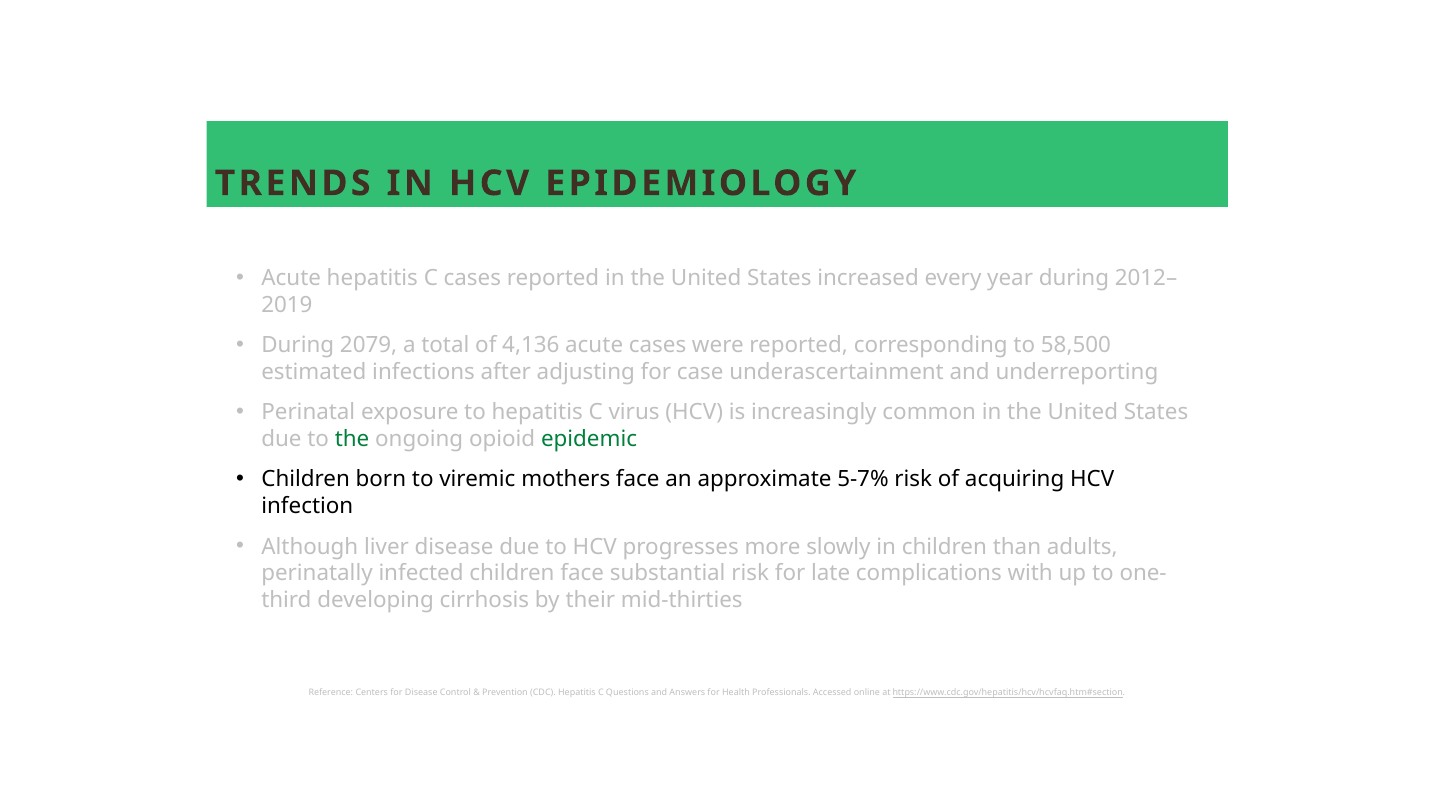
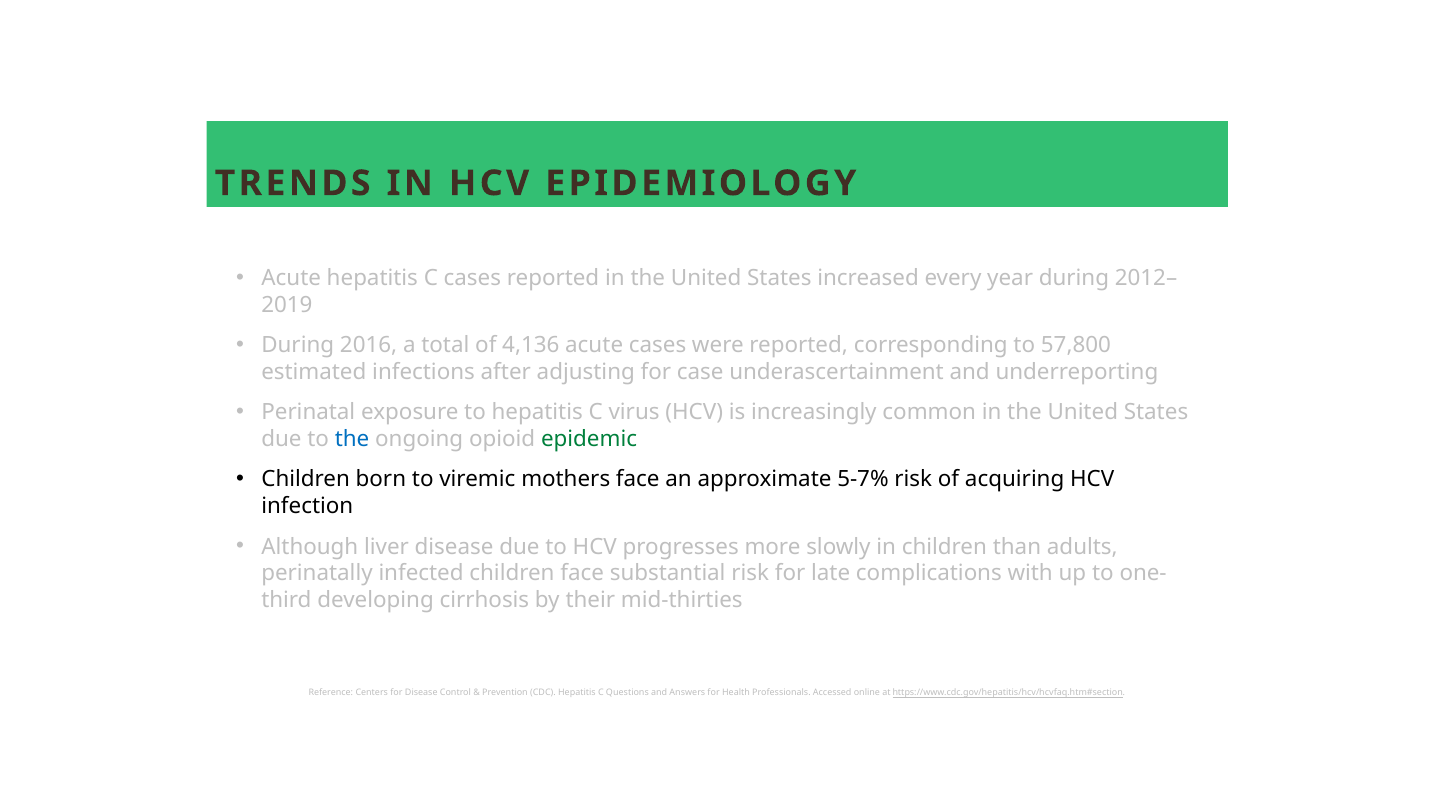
2079: 2079 -> 2016
58,500: 58,500 -> 57,800
the at (352, 440) colour: green -> blue
